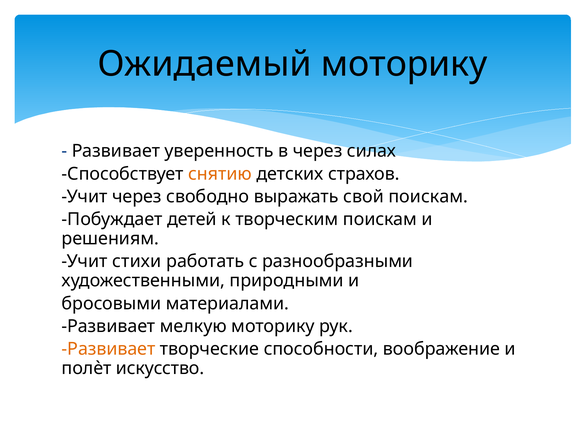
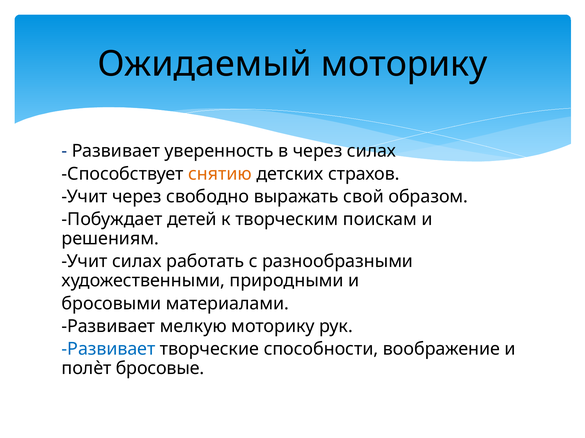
свой поискам: поискам -> образом
Учит стихи: стихи -> силах
Развивает at (109, 350) colour: orange -> blue
искусство: искусство -> бросовые
